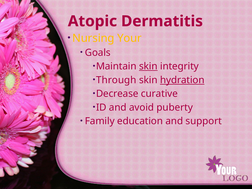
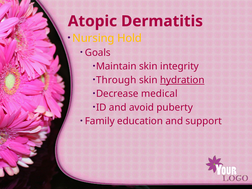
Your: Your -> Hold
skin at (148, 66) underline: present -> none
curative: curative -> medical
